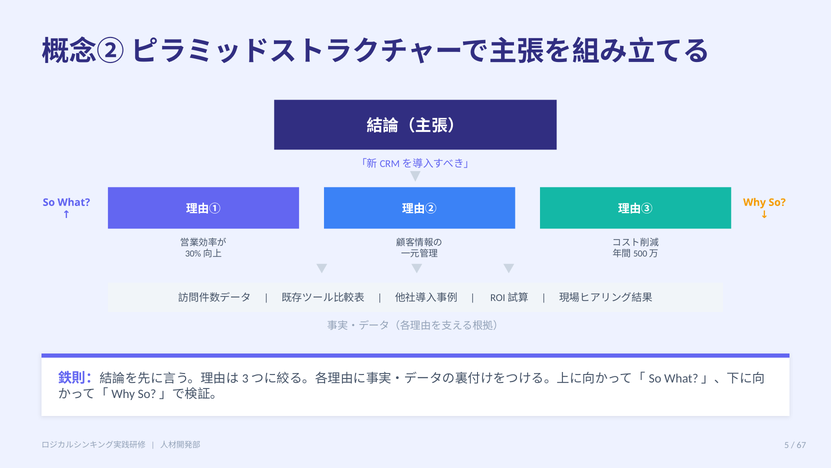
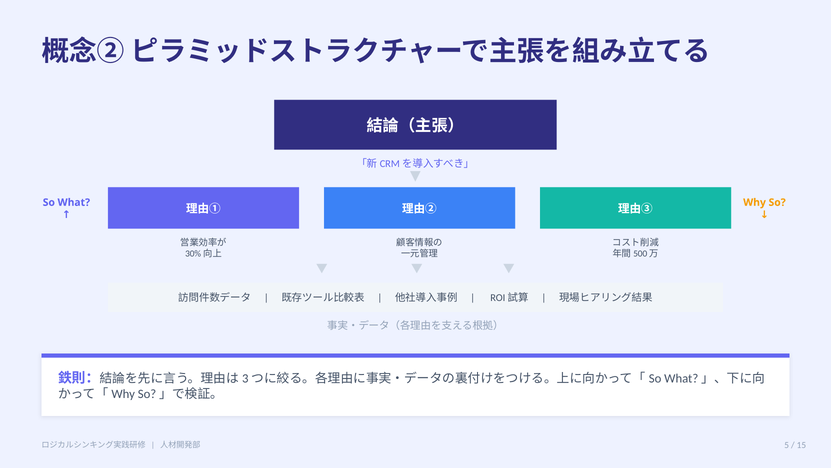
67: 67 -> 15
